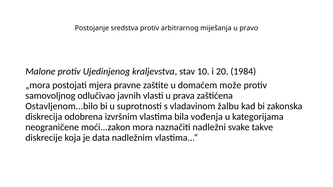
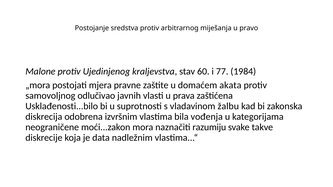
10: 10 -> 60
20: 20 -> 77
može: može -> akata
Ostavljenom...bilo: Ostavljenom...bilo -> Usklađenosti...bilo
nadležni: nadležni -> razumiju
